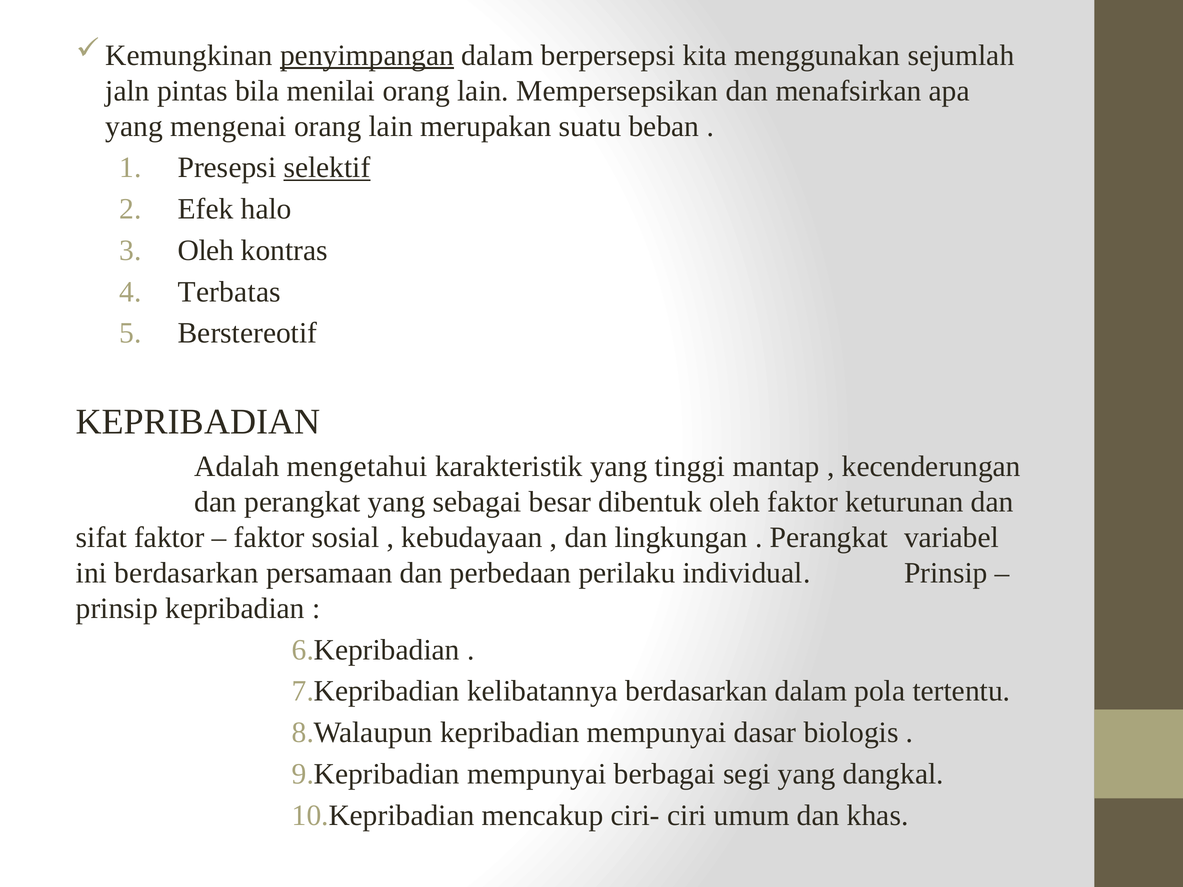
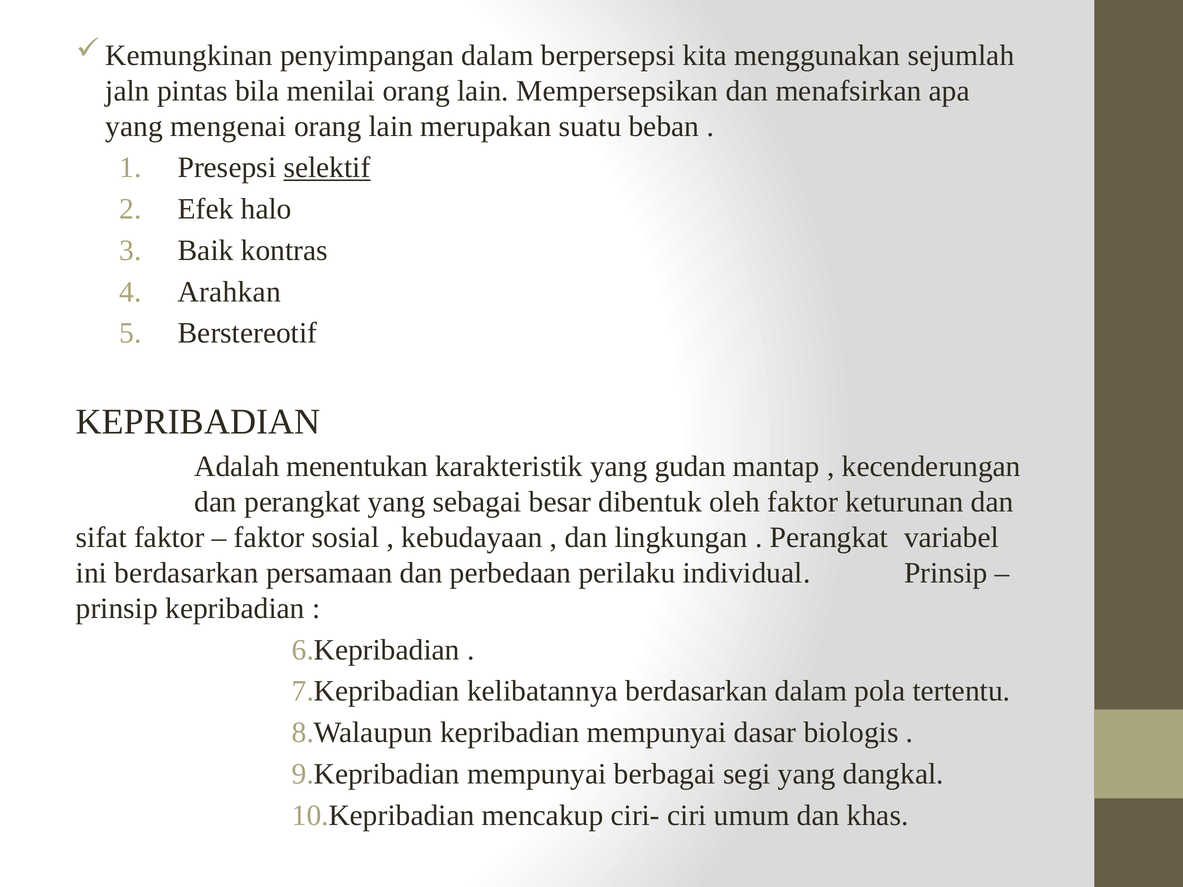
penyimpangan underline: present -> none
Oleh at (206, 251): Oleh -> Baik
Terbatas: Terbatas -> Arahkan
mengetahui: mengetahui -> menentukan
tinggi: tinggi -> gudan
